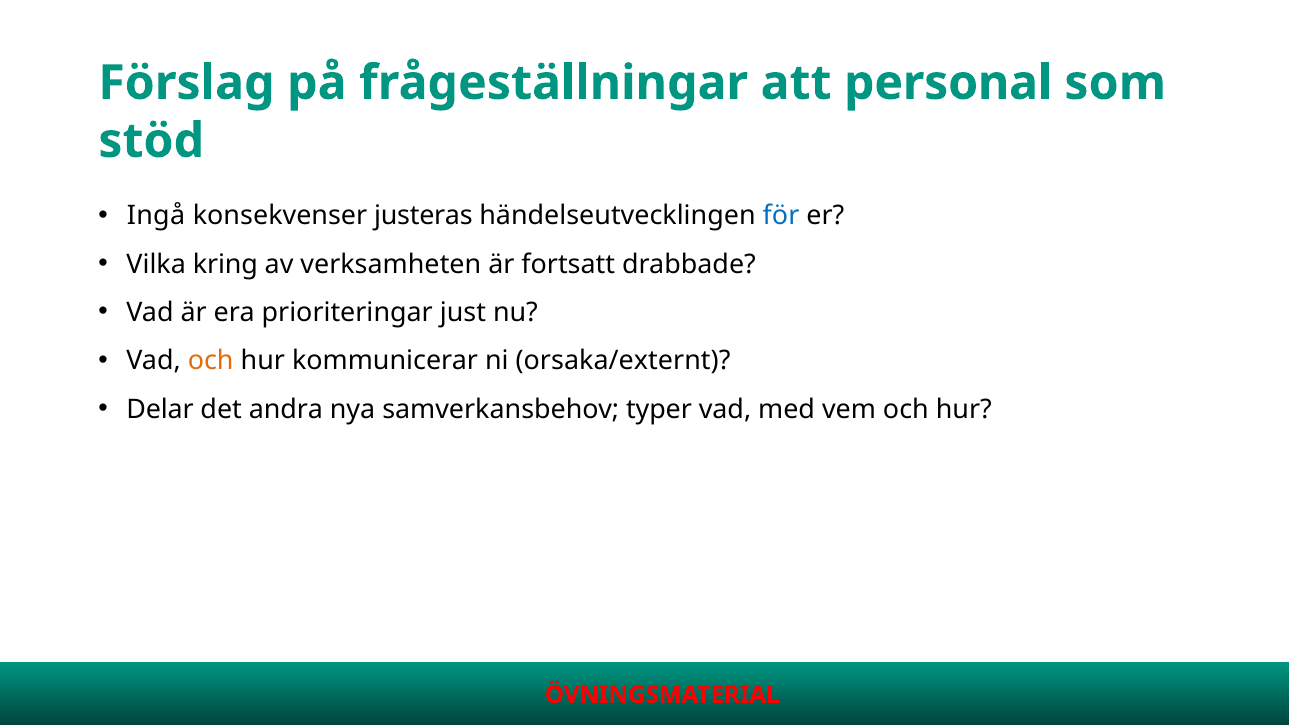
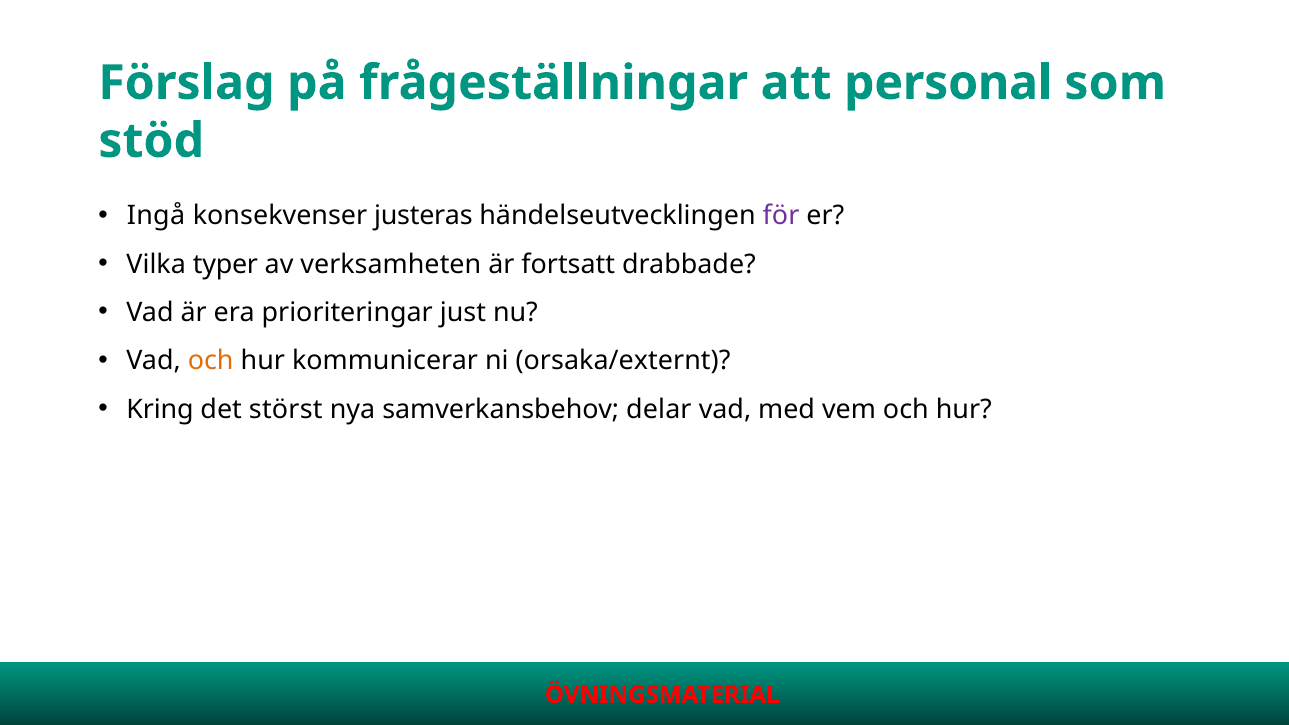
för colour: blue -> purple
kring: kring -> typer
Delar: Delar -> Kring
andra: andra -> störst
typer: typer -> delar
